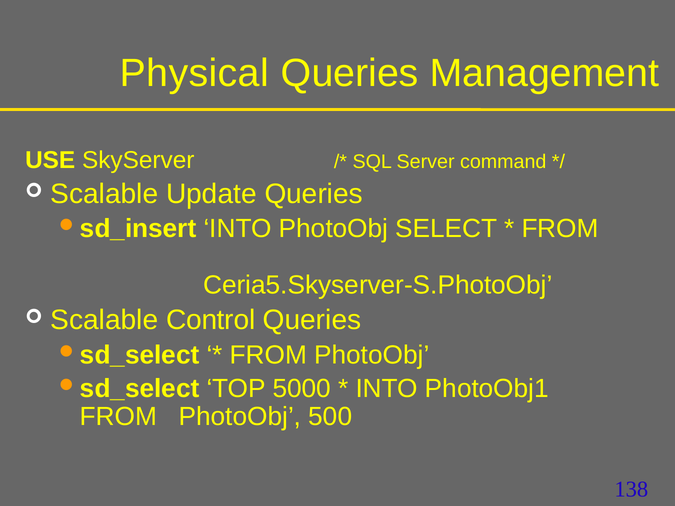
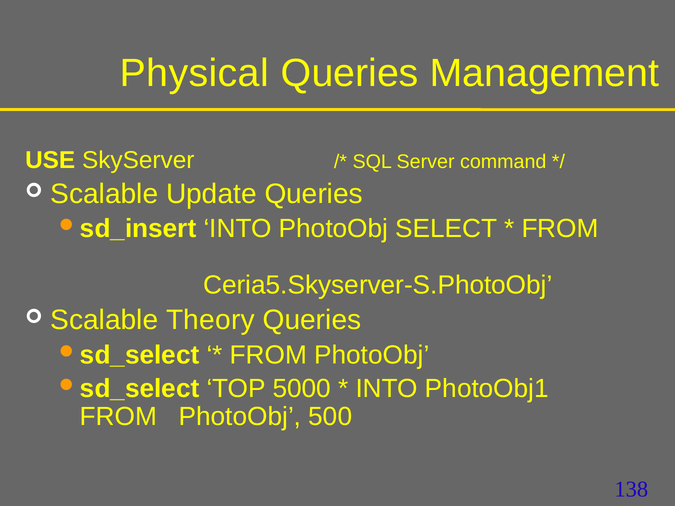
Control: Control -> Theory
